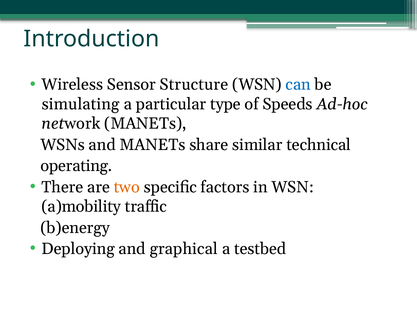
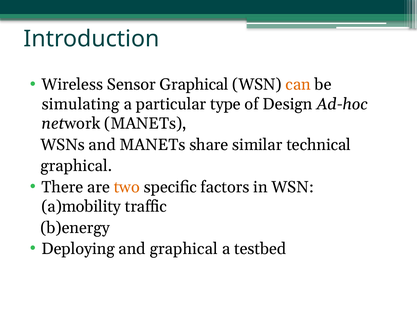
Sensor Structure: Structure -> Graphical
can colour: blue -> orange
Speeds: Speeds -> Design
operating at (76, 166): operating -> graphical
